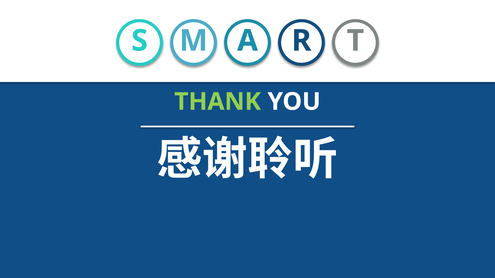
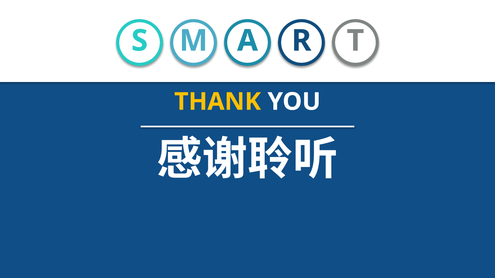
THANK colour: light green -> yellow
